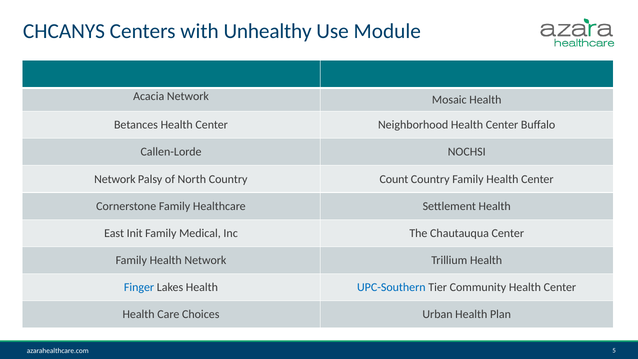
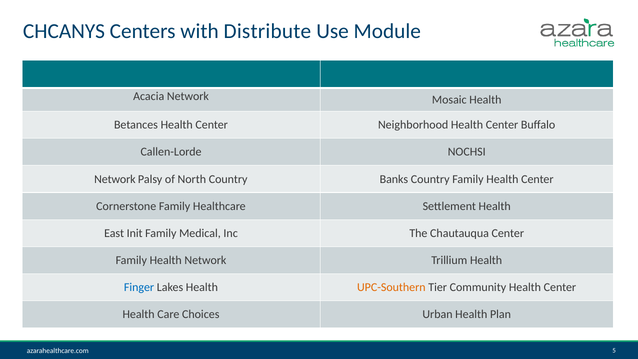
Unhealthy: Unhealthy -> Distribute
Count: Count -> Banks
UPC-Southern colour: blue -> orange
